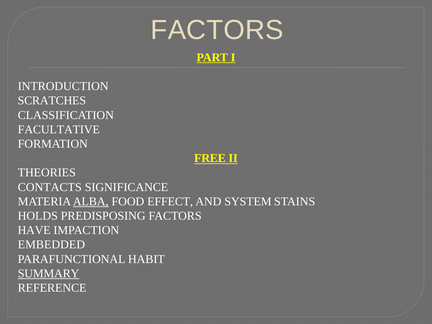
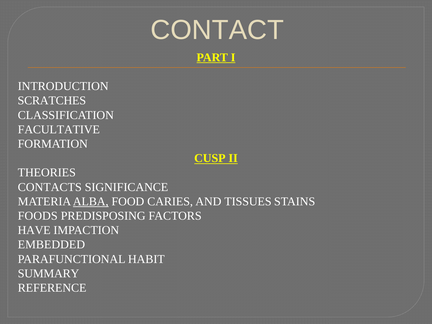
FACTORS at (217, 30): FACTORS -> CONTACT
FREE: FREE -> CUSP
EFFECT: EFFECT -> CARIES
SYSTEM: SYSTEM -> TISSUES
HOLDS: HOLDS -> FOODS
SUMMARY underline: present -> none
